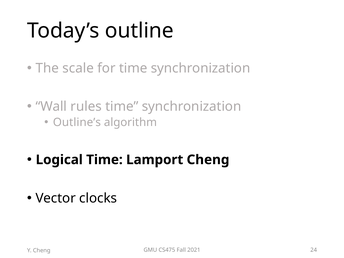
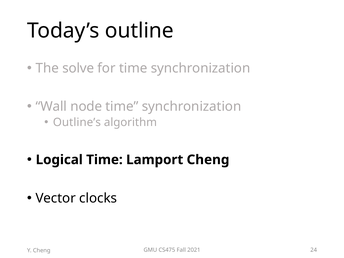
scale: scale -> solve
rules: rules -> node
